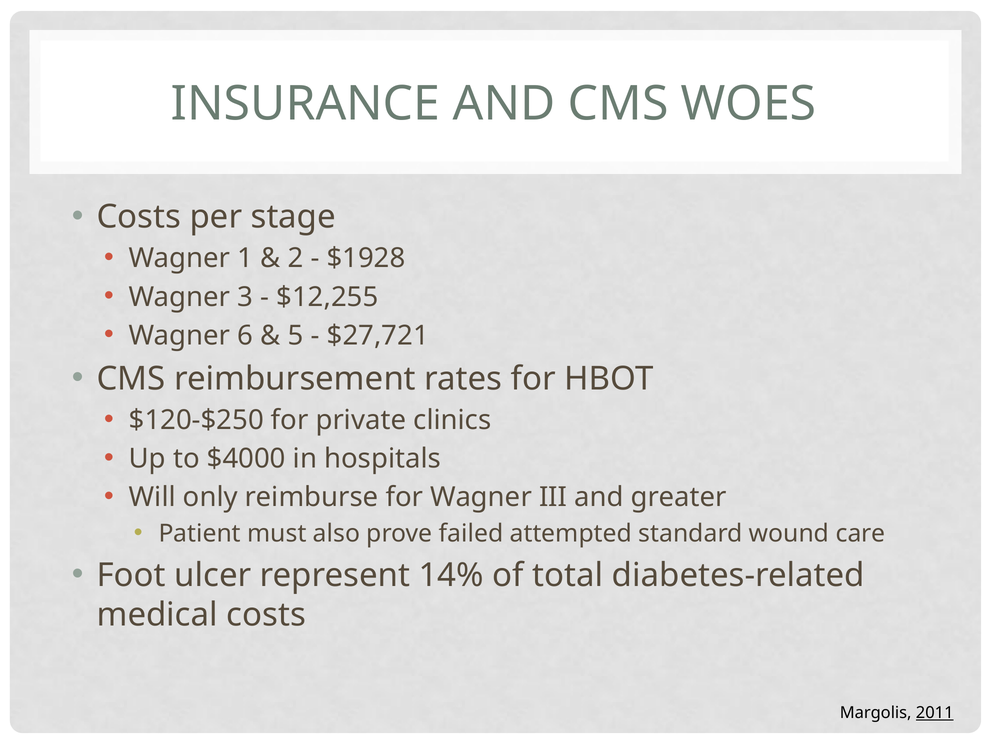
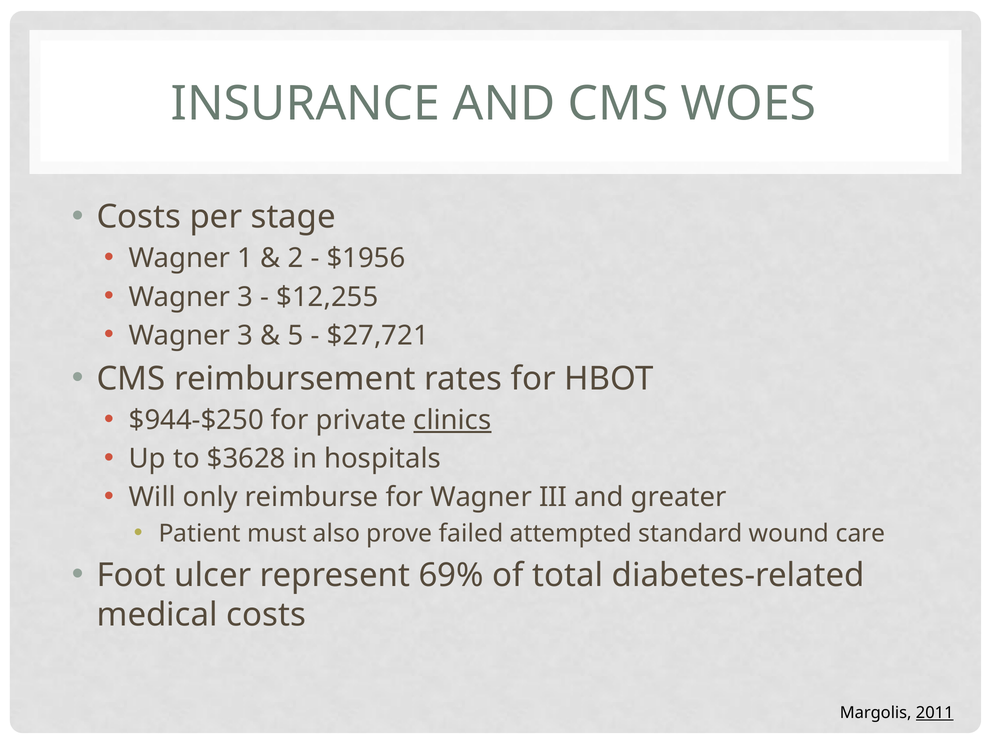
$1928: $1928 -> $1956
6 at (245, 336): 6 -> 3
$120-$250: $120-$250 -> $944-$250
clinics underline: none -> present
$4000: $4000 -> $3628
14%: 14% -> 69%
